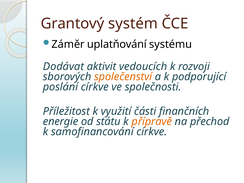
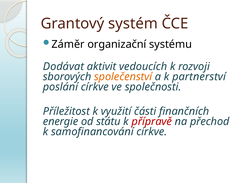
uplatňování: uplatňování -> organizační
podporující: podporující -> partnerství
přípravě colour: orange -> red
